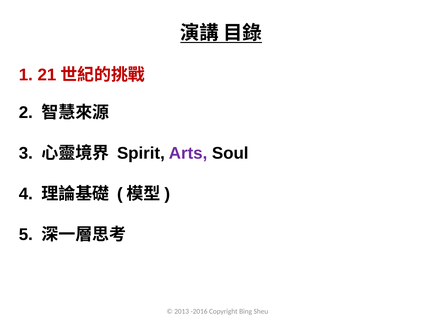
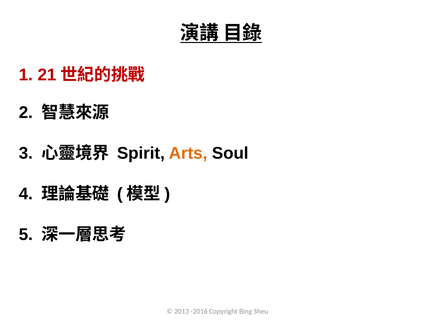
Arts colour: purple -> orange
